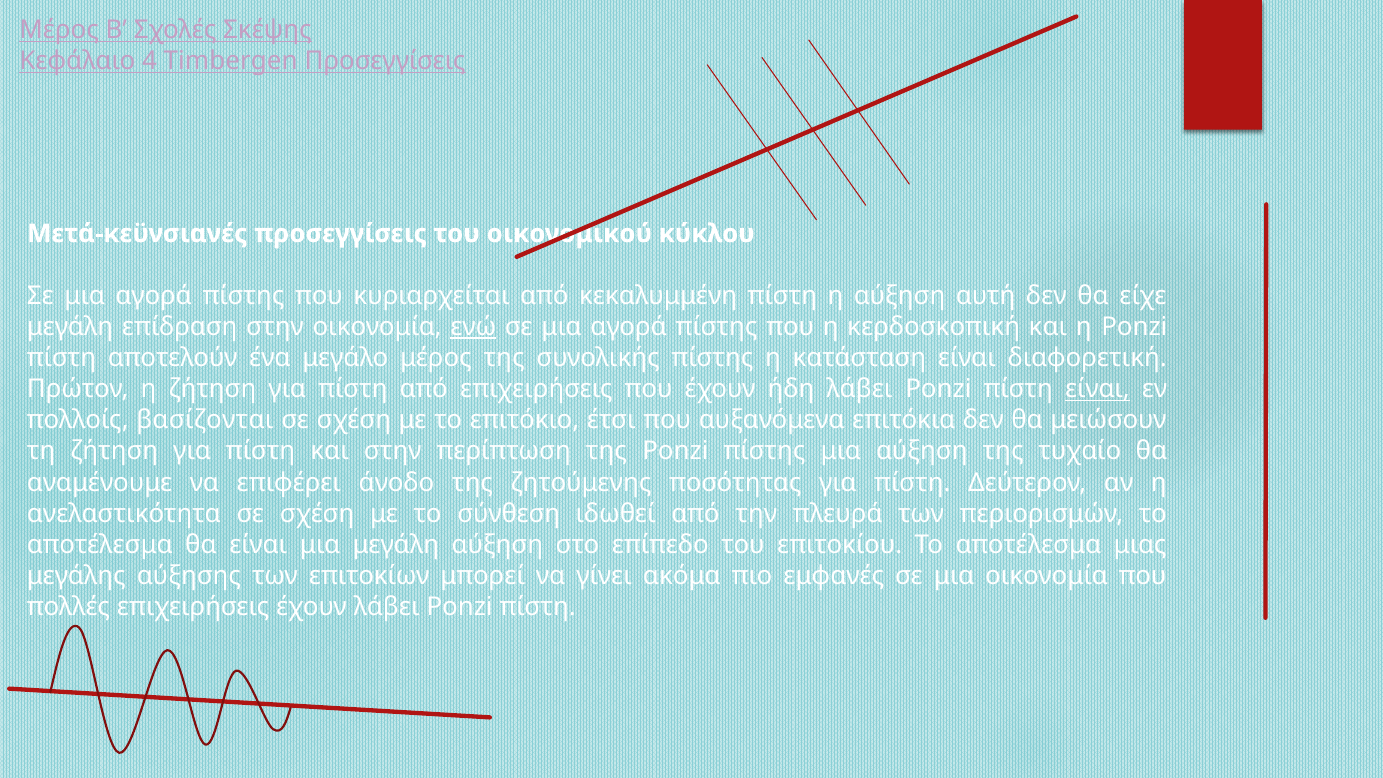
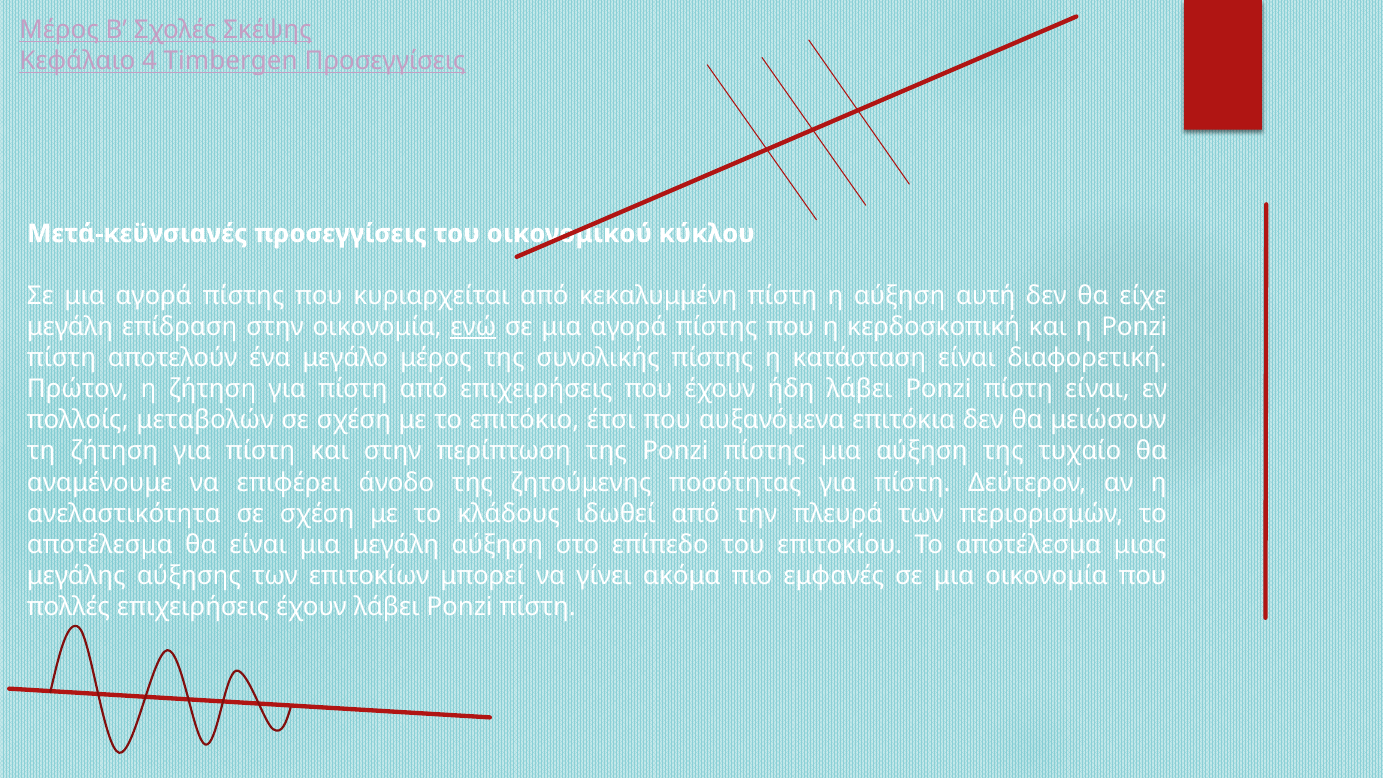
είναι at (1097, 389) underline: present -> none
βασίζονται: βασίζονται -> μεταβολών
σύνθεση: σύνθεση -> κλάδους
